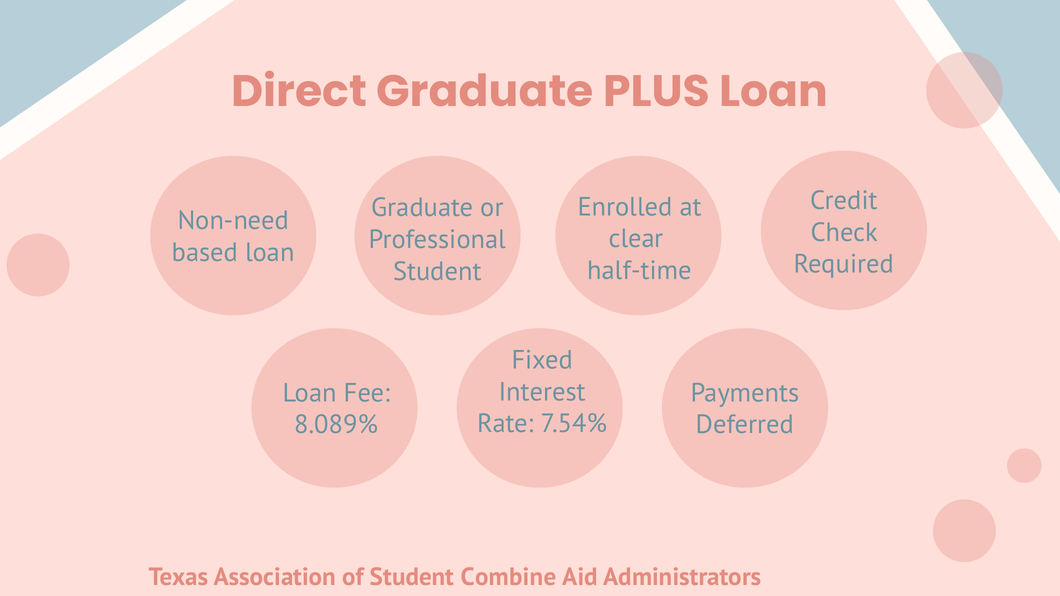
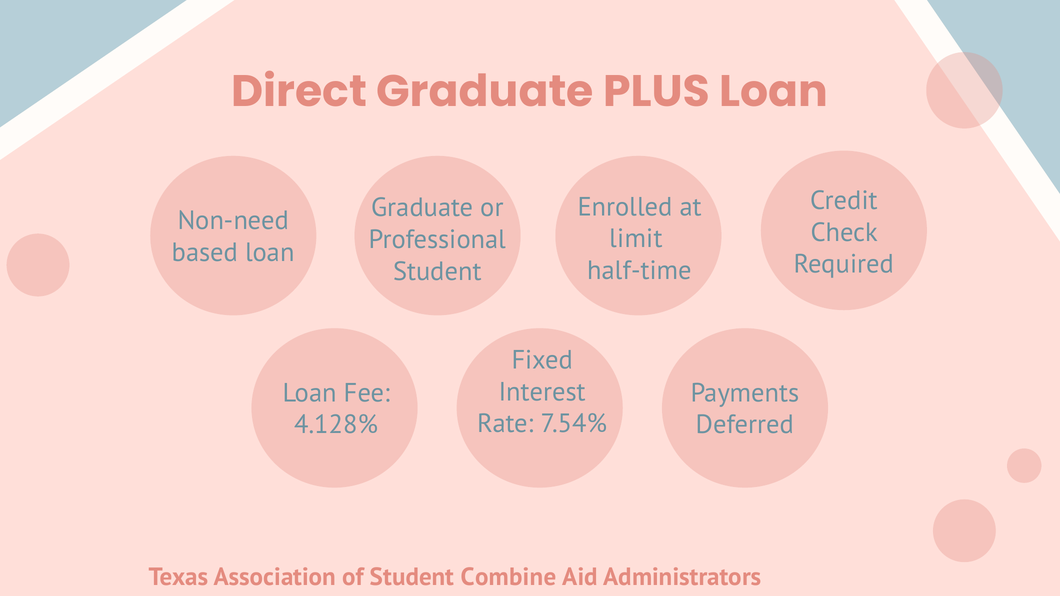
clear: clear -> limit
8.089%: 8.089% -> 4.128%
